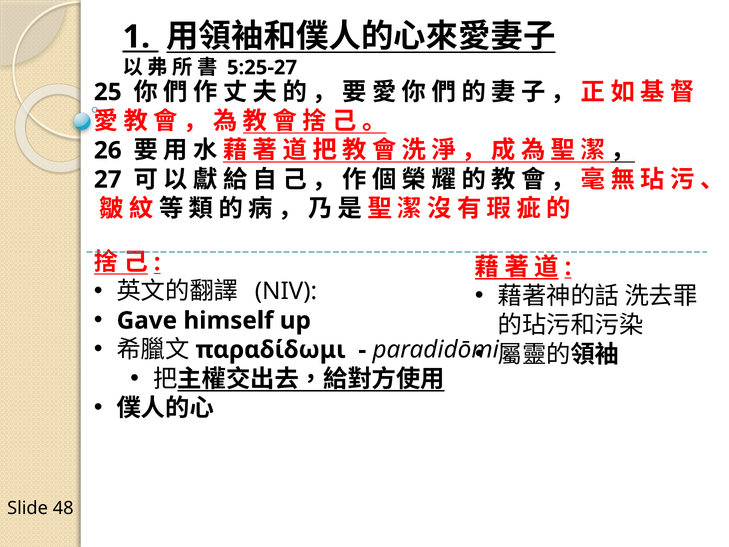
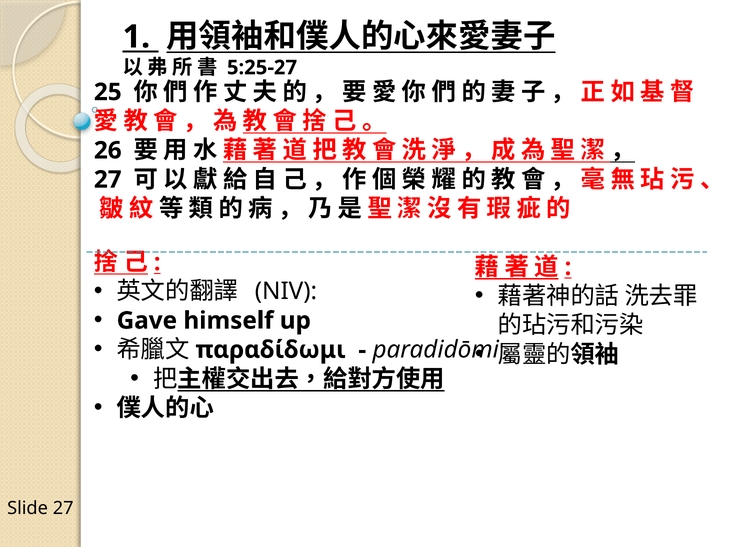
Slide 48: 48 -> 27
